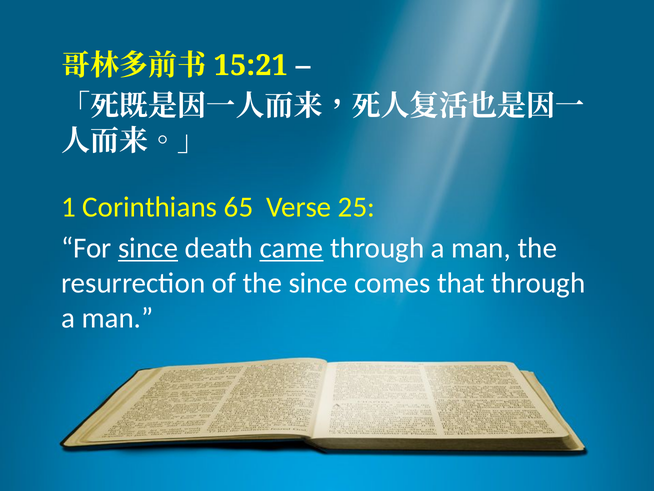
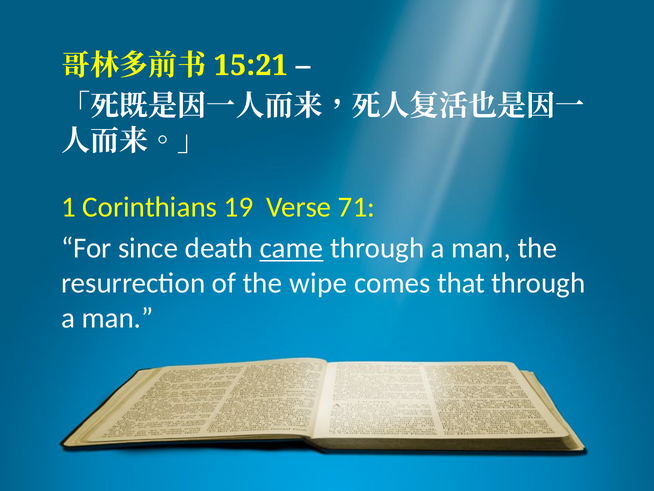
65: 65 -> 19
25: 25 -> 71
since at (148, 248) underline: present -> none
the since: since -> wipe
